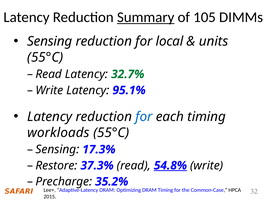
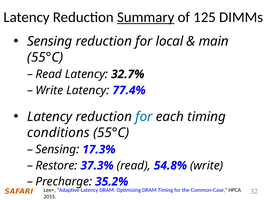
105: 105 -> 125
units: units -> main
32.7% colour: green -> black
95.1%: 95.1% -> 77.4%
workloads: workloads -> conditions
54.8% underline: present -> none
